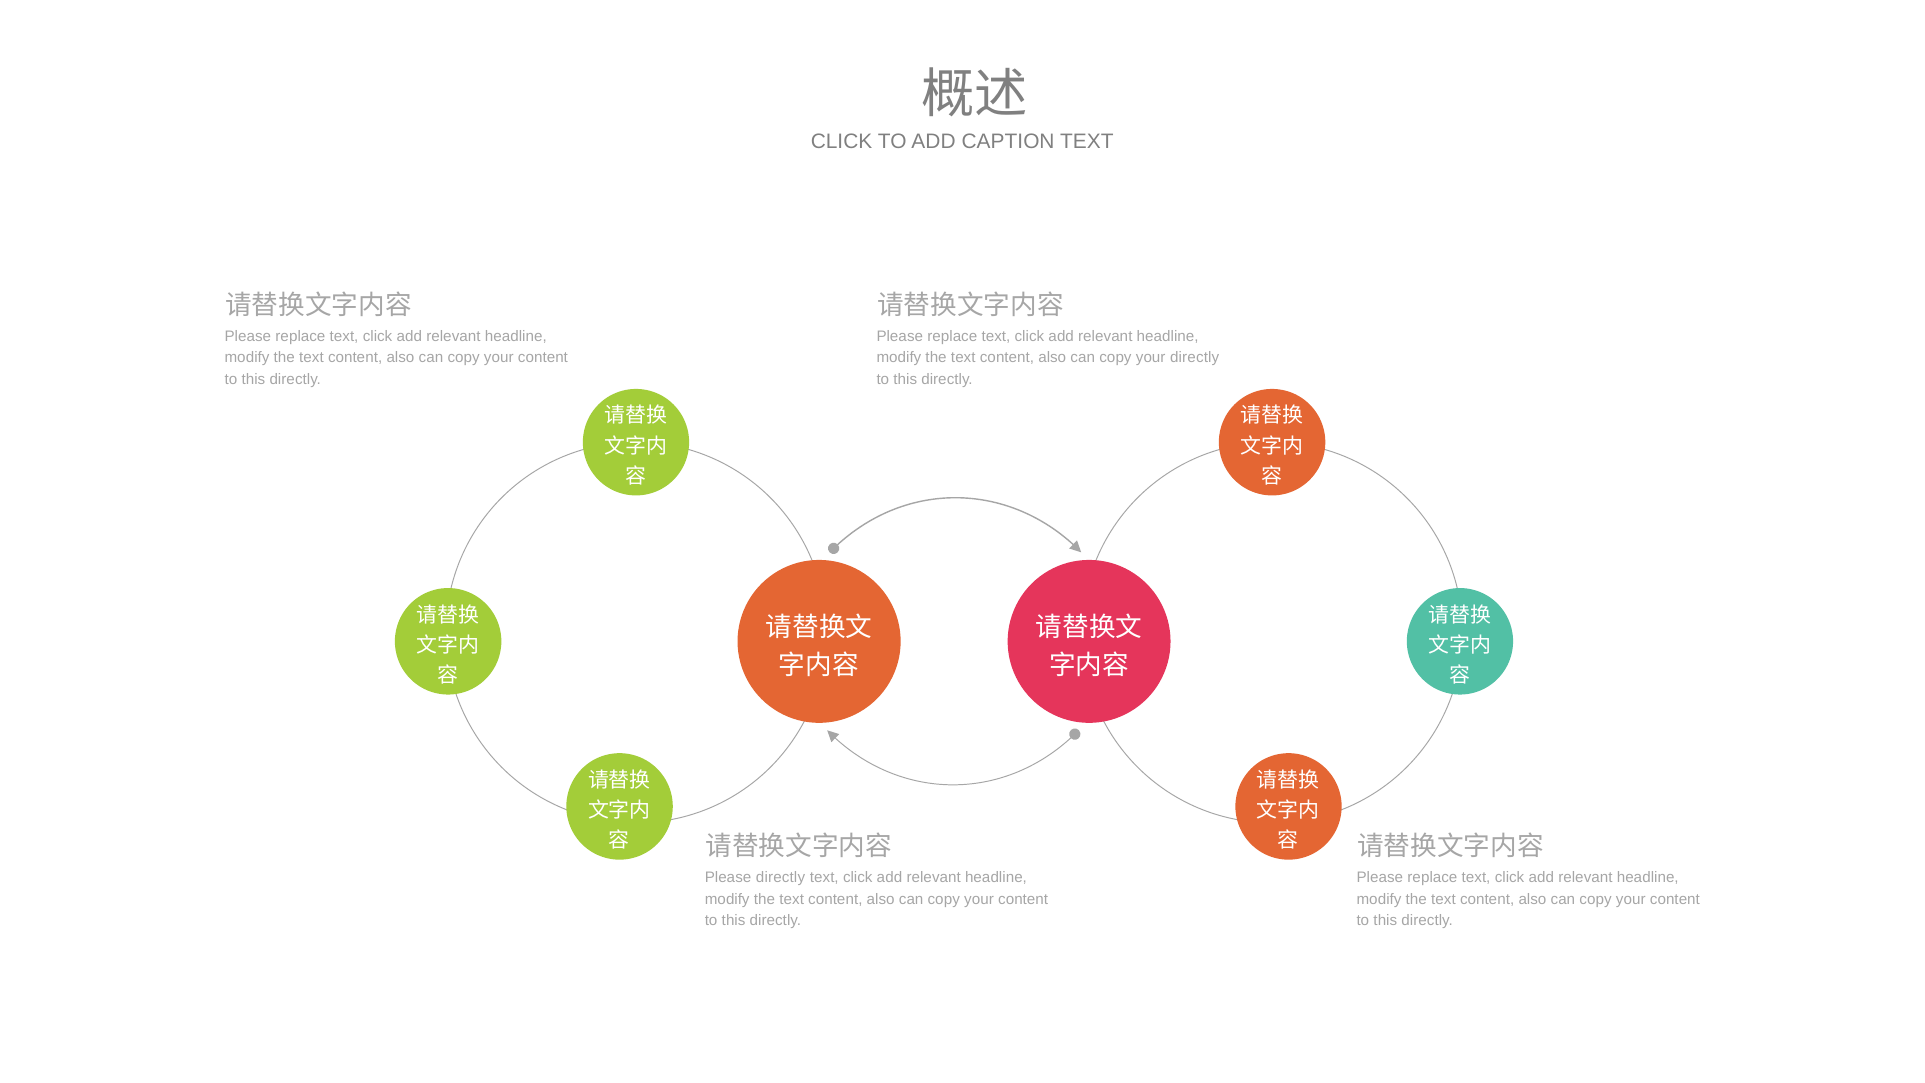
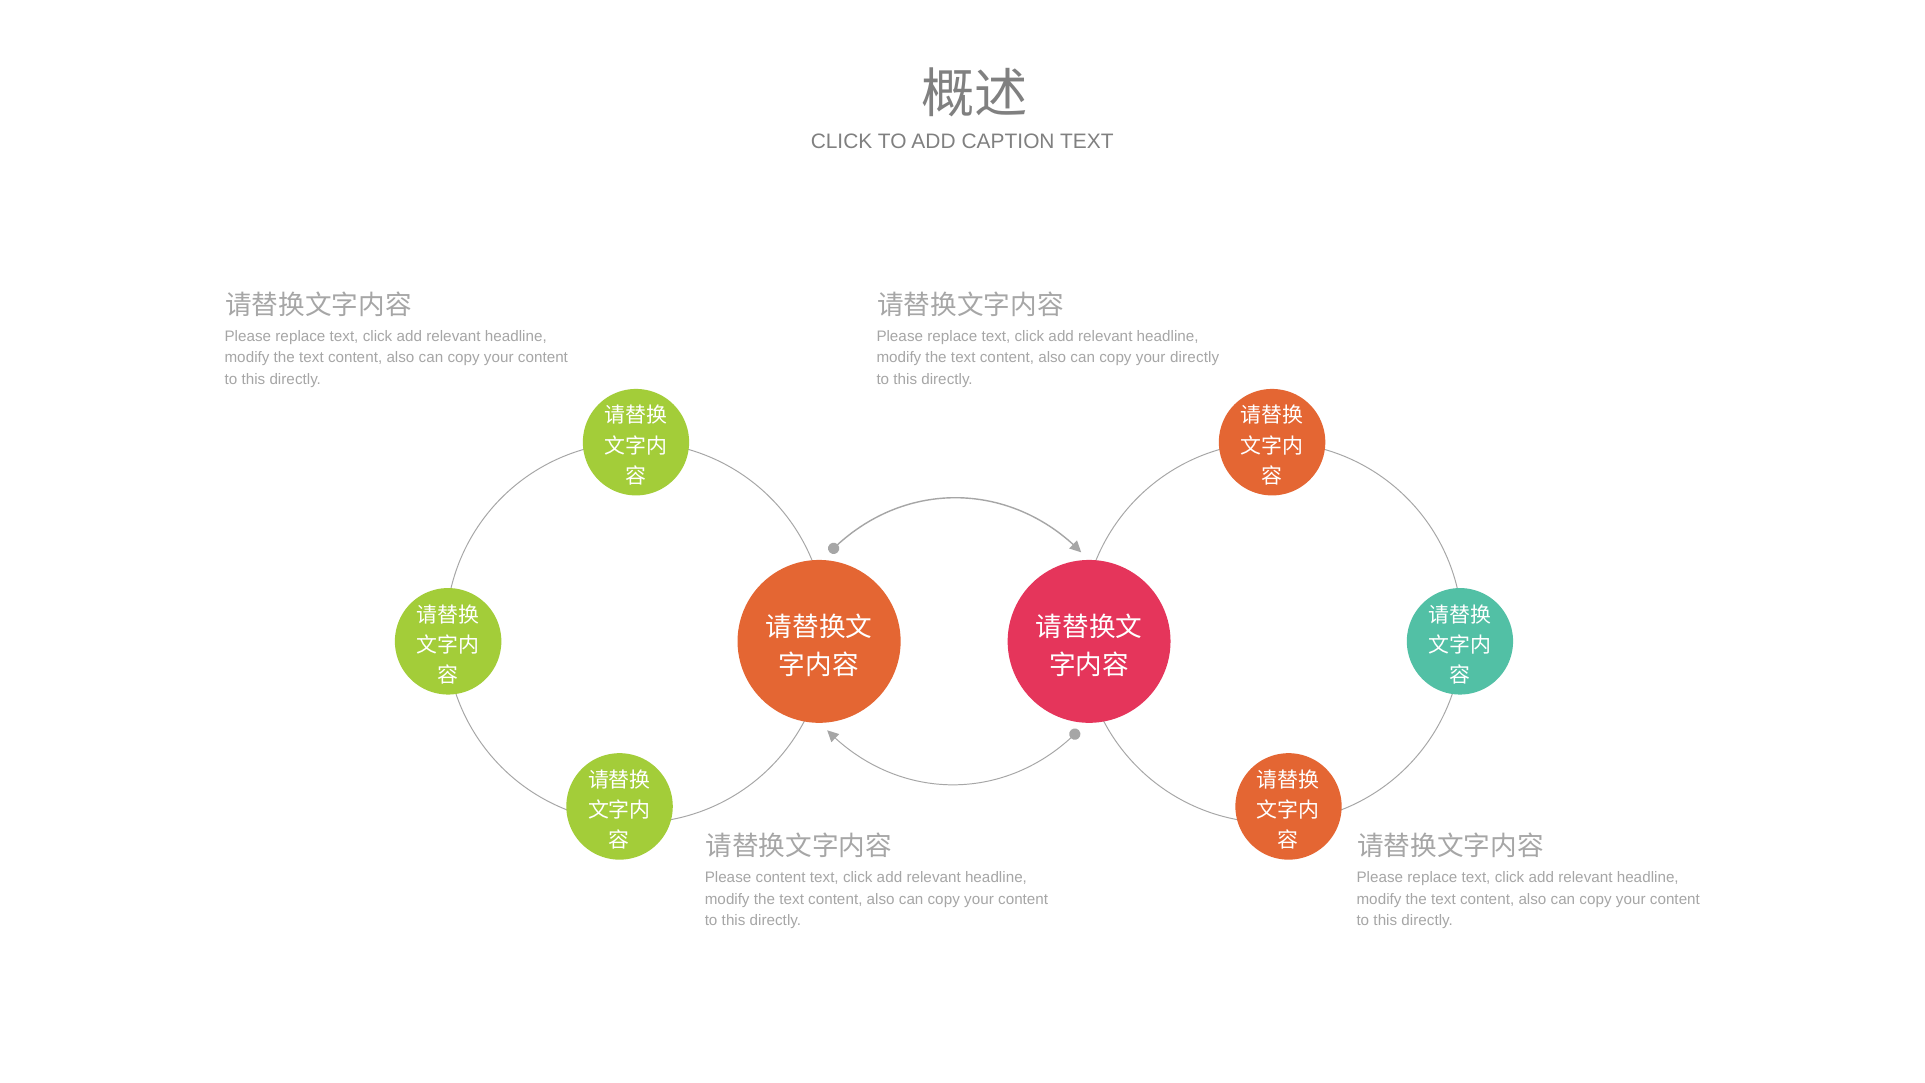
Please directly: directly -> content
